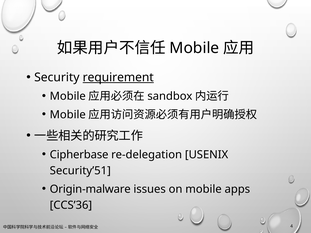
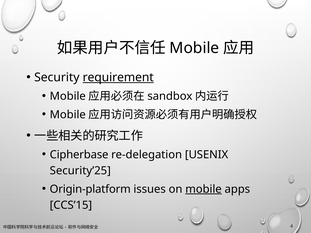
Security’51: Security’51 -> Security’25
Origin-malware: Origin-malware -> Origin-platform
mobile at (204, 189) underline: none -> present
CCS’36: CCS’36 -> CCS’15
